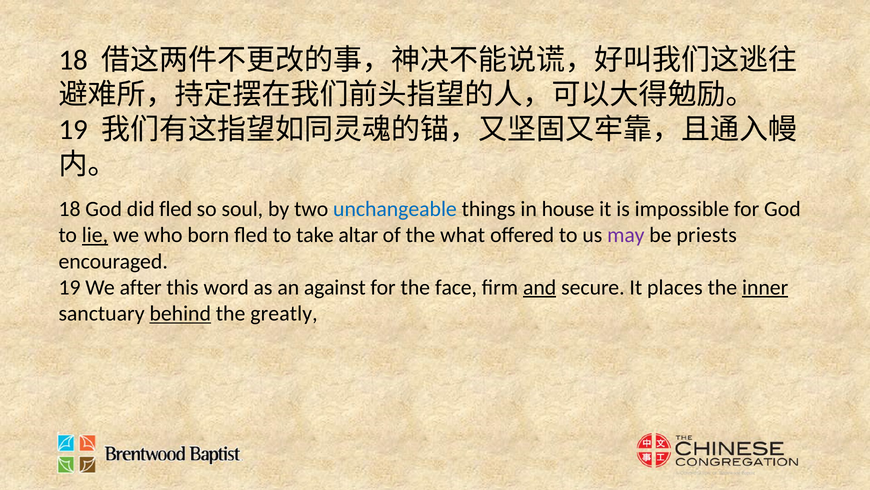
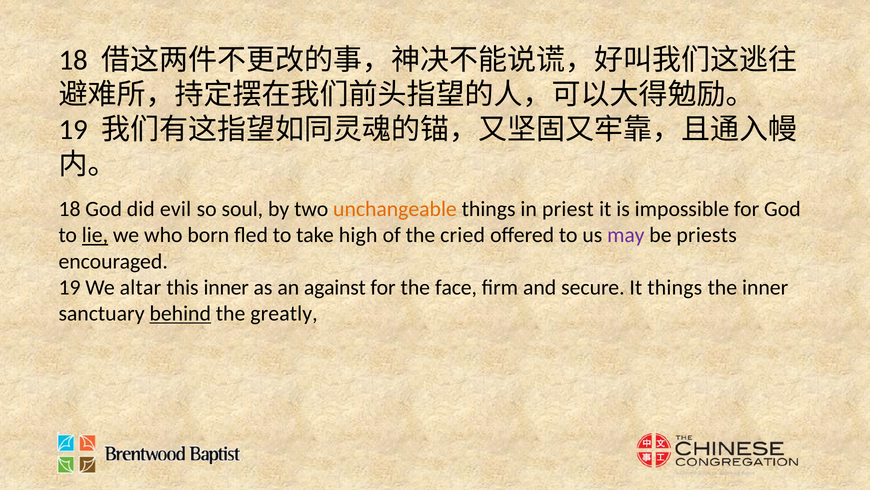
did fled: fled -> evil
unchangeable colour: blue -> orange
house: house -> priest
altar: altar -> high
what: what -> cried
after: after -> altar
this word: word -> inner
and underline: present -> none
It places: places -> things
inner at (765, 287) underline: present -> none
